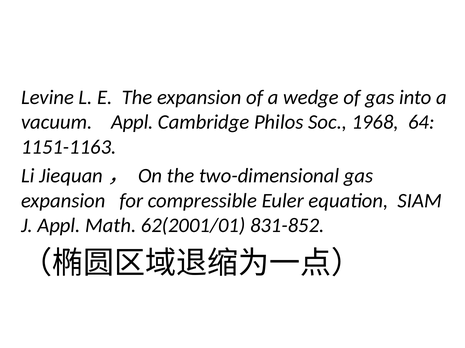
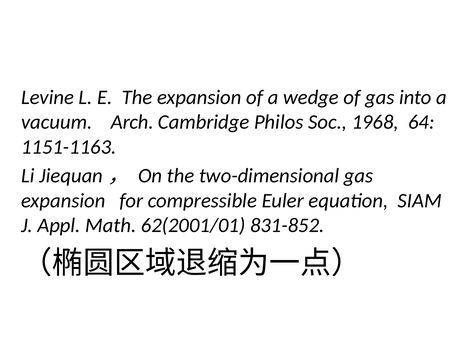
vacuum Appl: Appl -> Arch
